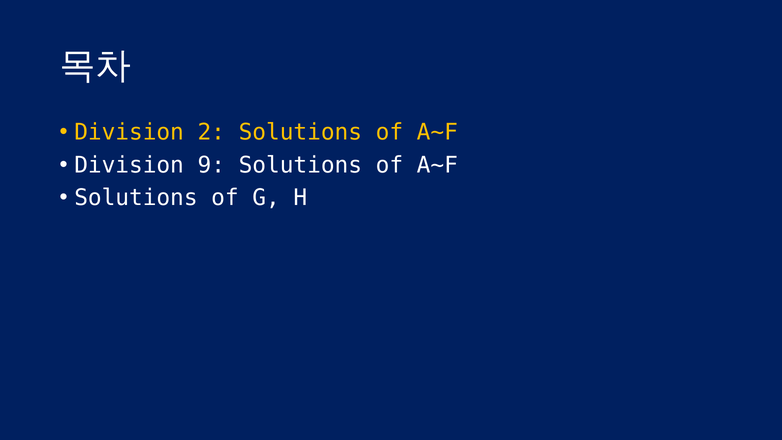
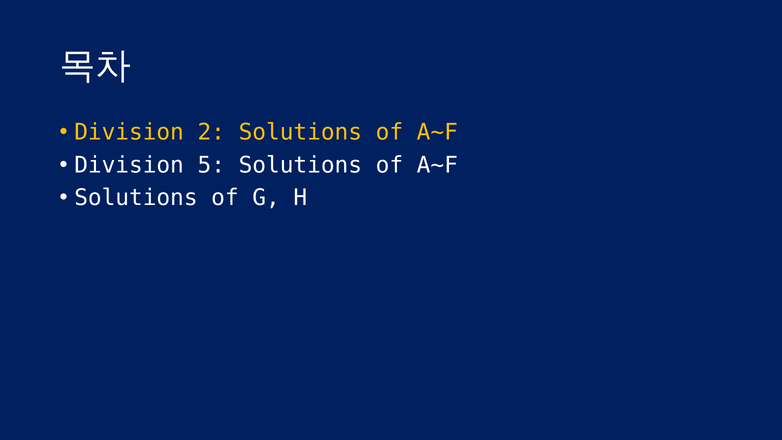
9: 9 -> 5
